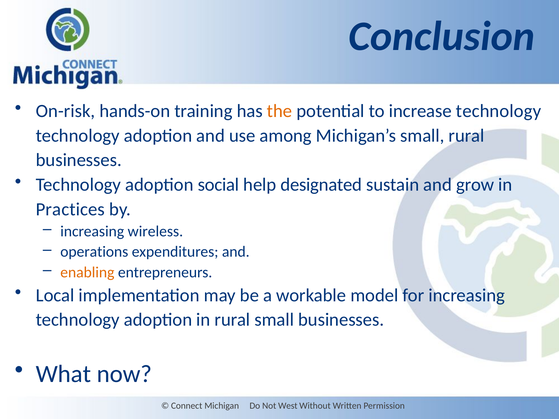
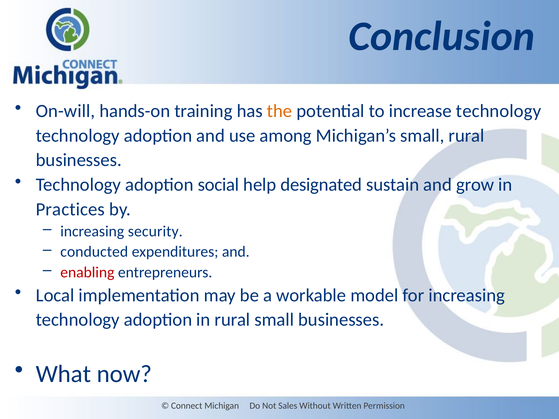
On-risk: On-risk -> On-will
wireless: wireless -> security
operations: operations -> conducted
enabling colour: orange -> red
West: West -> Sales
